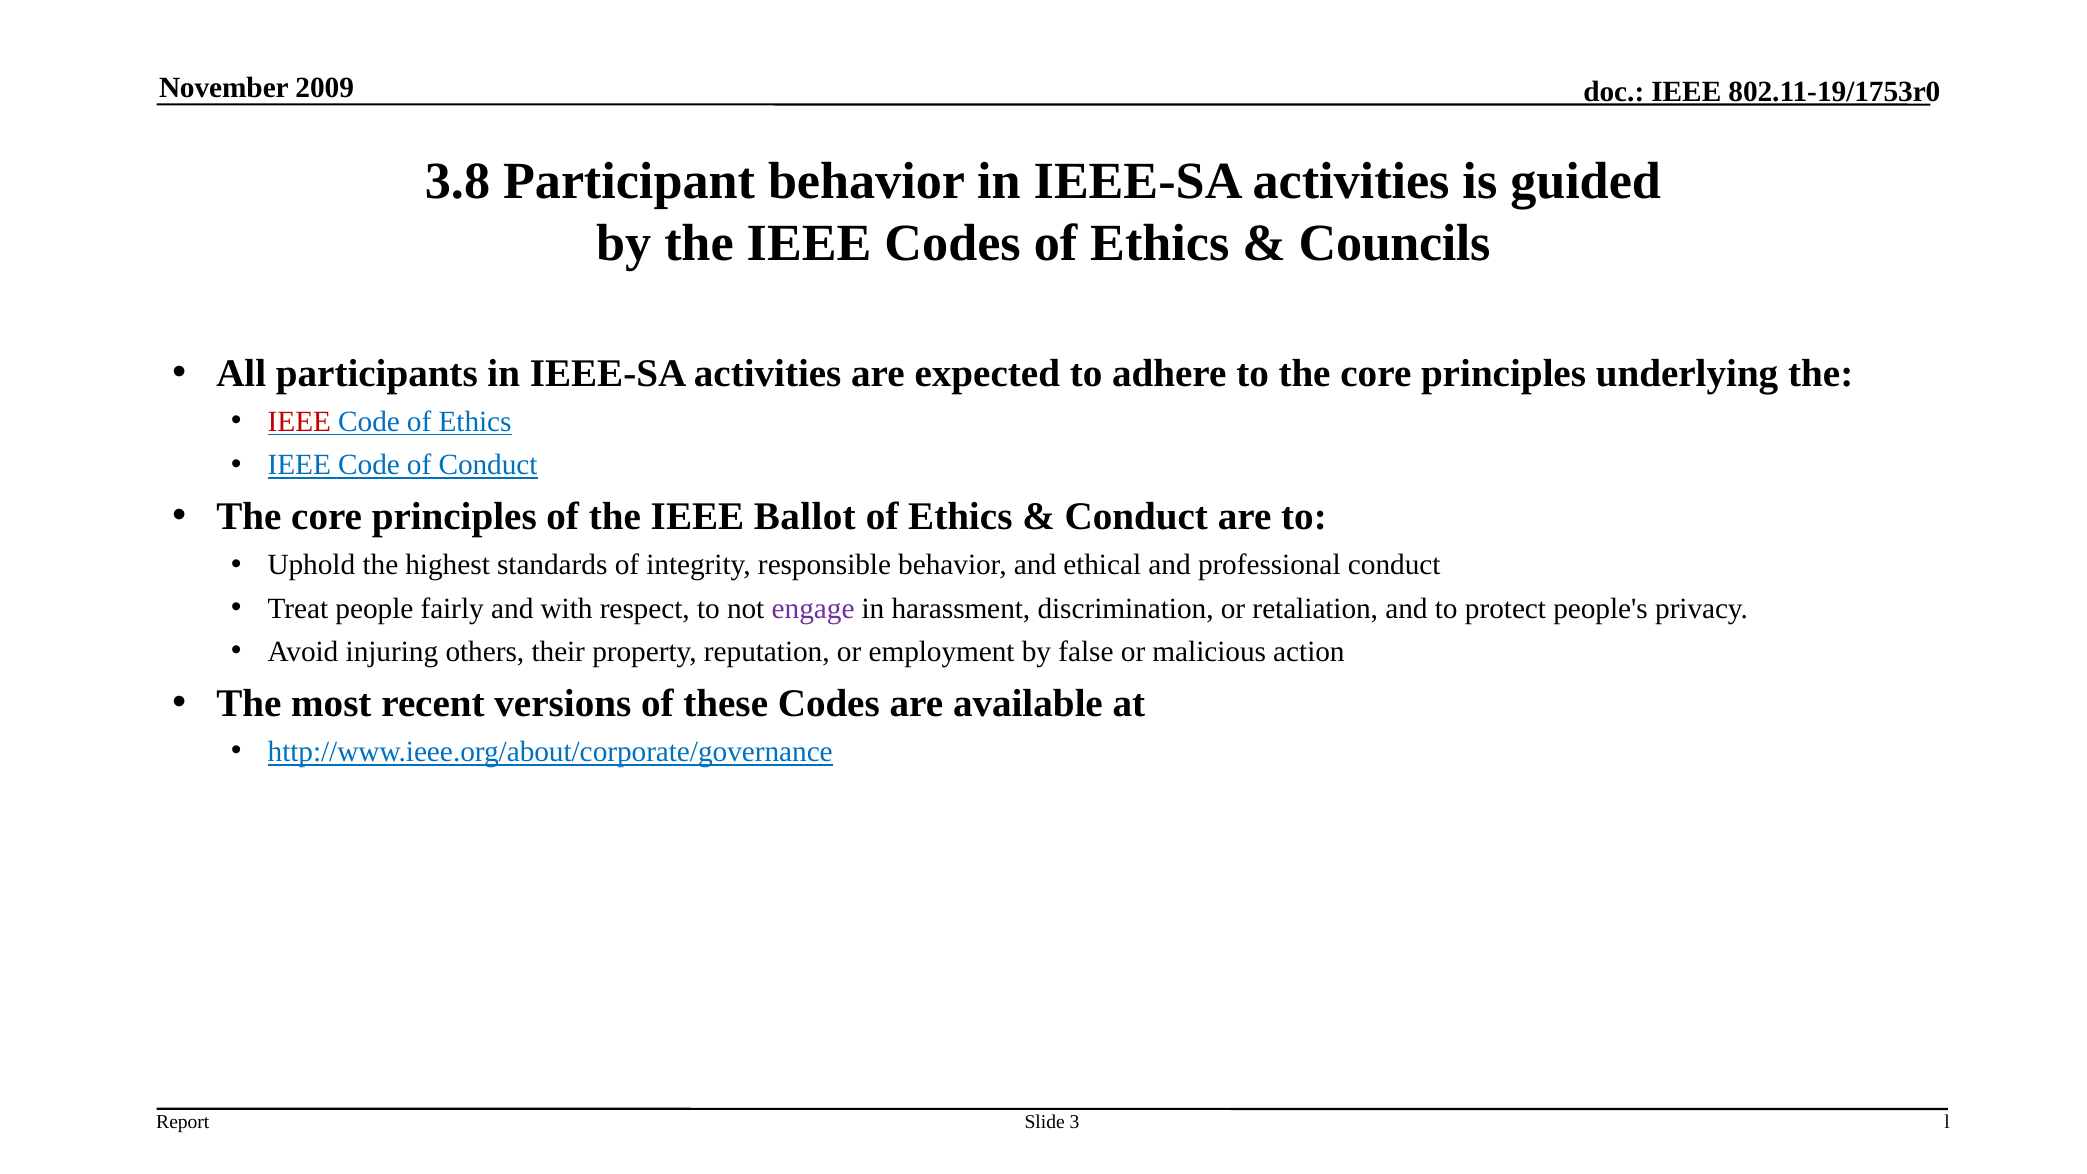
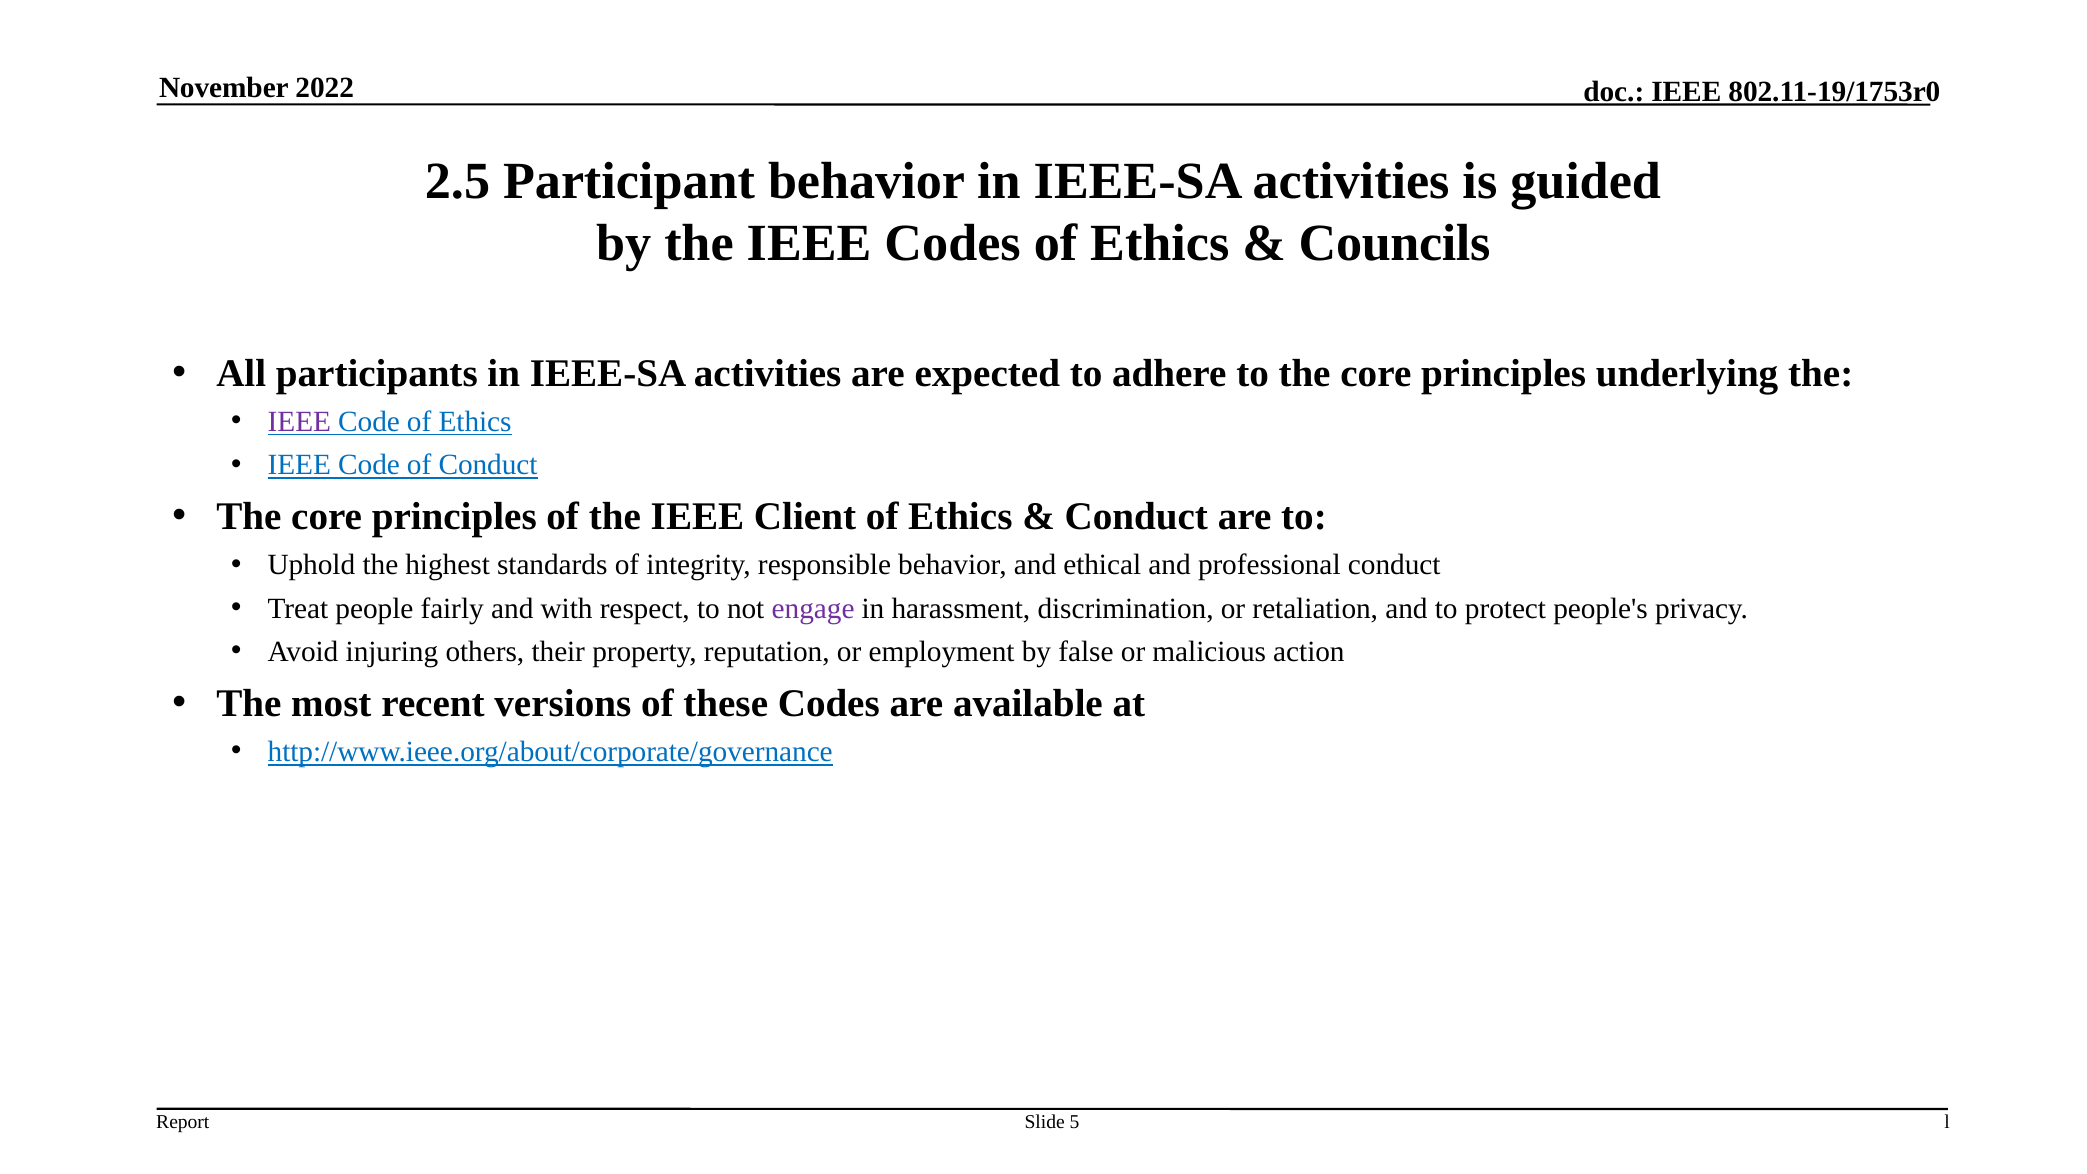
2009: 2009 -> 2022
3.8: 3.8 -> 2.5
IEEE at (299, 422) colour: red -> purple
Ballot: Ballot -> Client
3: 3 -> 5
